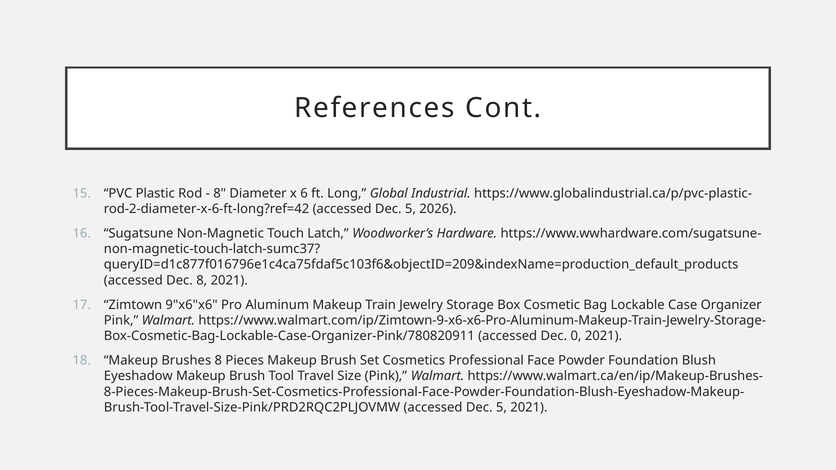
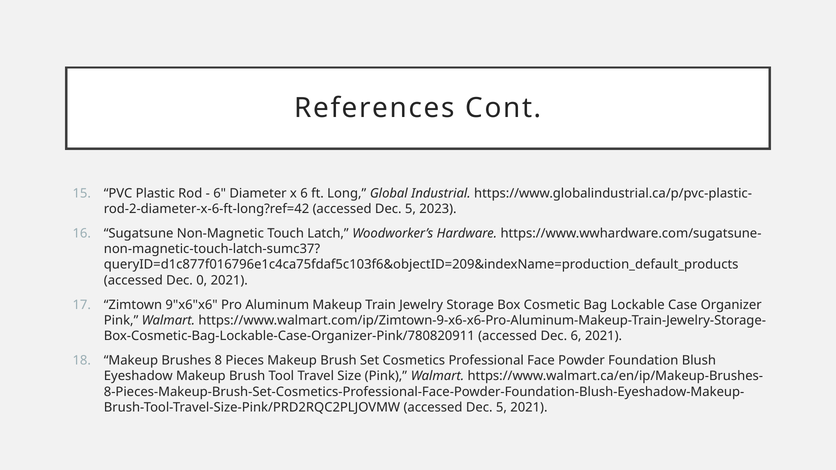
8 at (220, 193): 8 -> 6
2026: 2026 -> 2023
Dec 8: 8 -> 0
Dec 0: 0 -> 6
